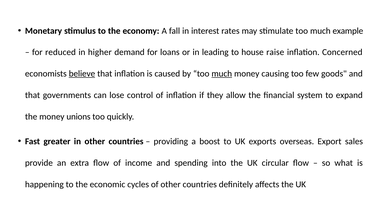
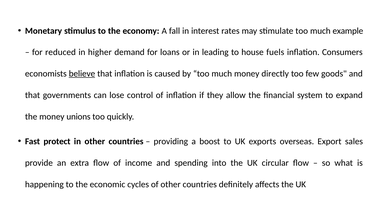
raise: raise -> fuels
Concerned: Concerned -> Consumers
much at (222, 74) underline: present -> none
causing: causing -> directly
greater: greater -> protect
